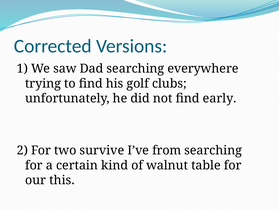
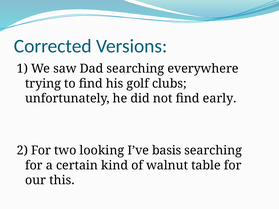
survive: survive -> looking
from: from -> basis
